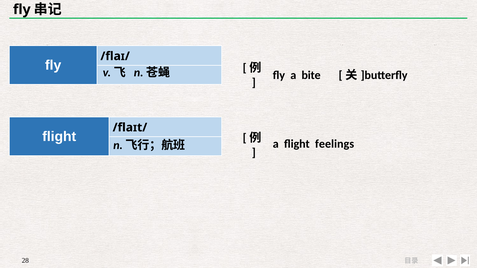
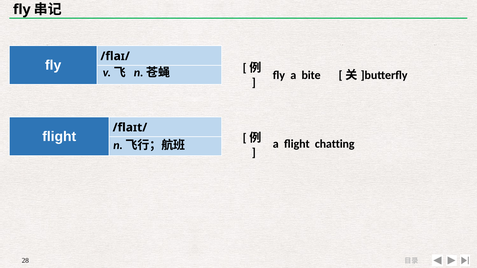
feelings: feelings -> chatting
